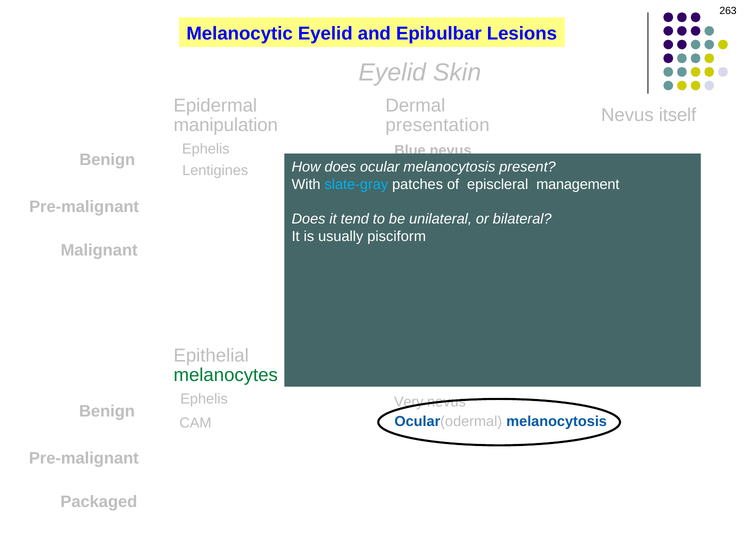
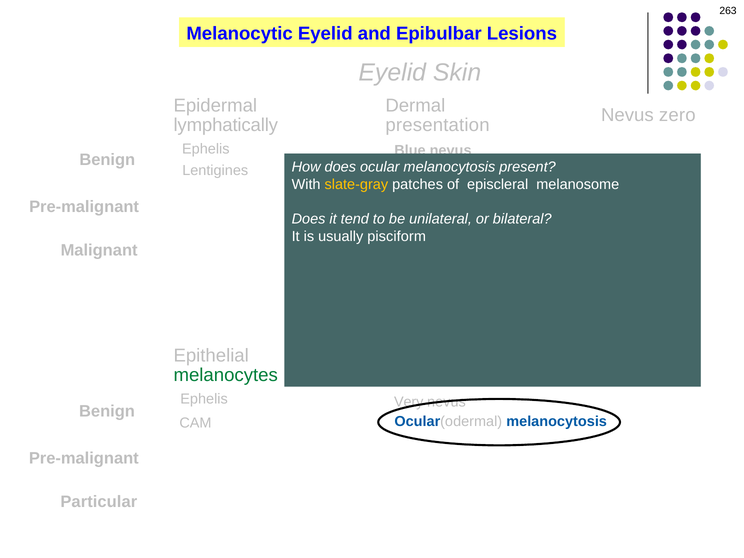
itself: itself -> zero
manipulation: manipulation -> lymphatically
slate-gray colour: light blue -> yellow
management: management -> melanosome
Packaged: Packaged -> Particular
